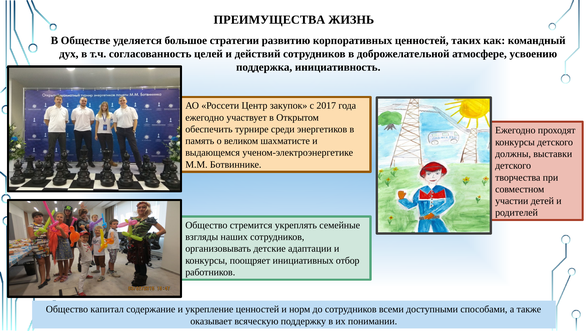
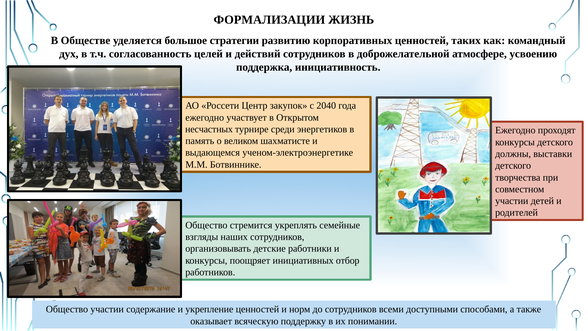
ПРЕИМУЩЕСТВА: ПРЕИМУЩЕСТВА -> ФОРМАЛИЗАЦИИ
2017: 2017 -> 2040
обеспечить: обеспечить -> несчастных
адаптации: адаптации -> работники
Общество капитал: капитал -> участии
